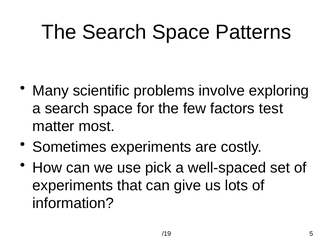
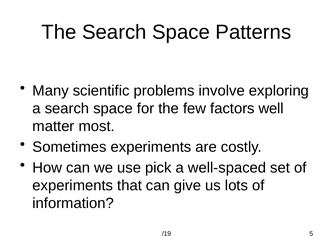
test: test -> well
